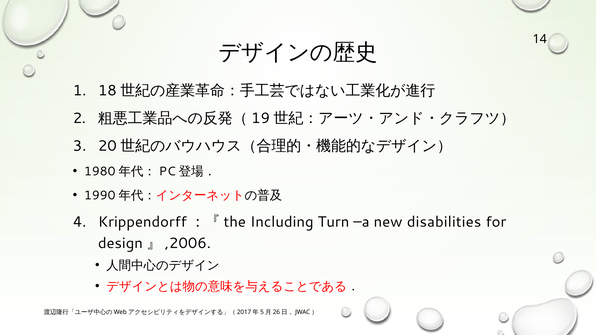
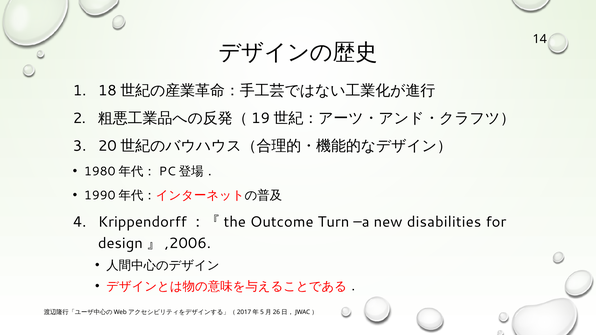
Including: Including -> Outcome
